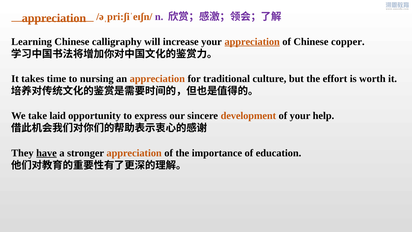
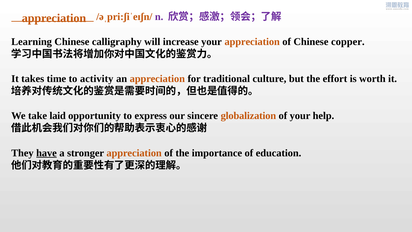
appreciation at (252, 42) underline: present -> none
nursing: nursing -> activity
development: development -> globalization
